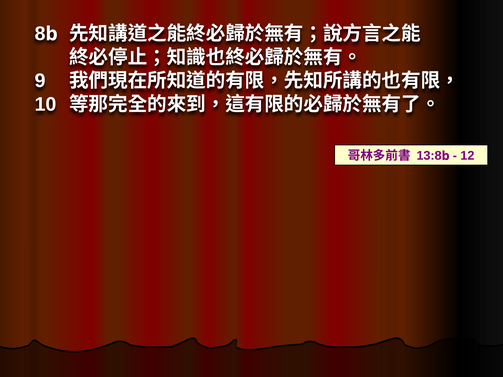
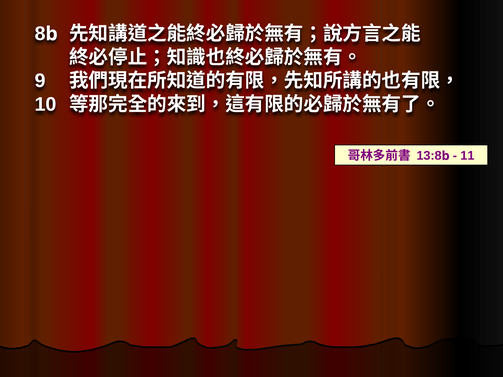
12: 12 -> 11
